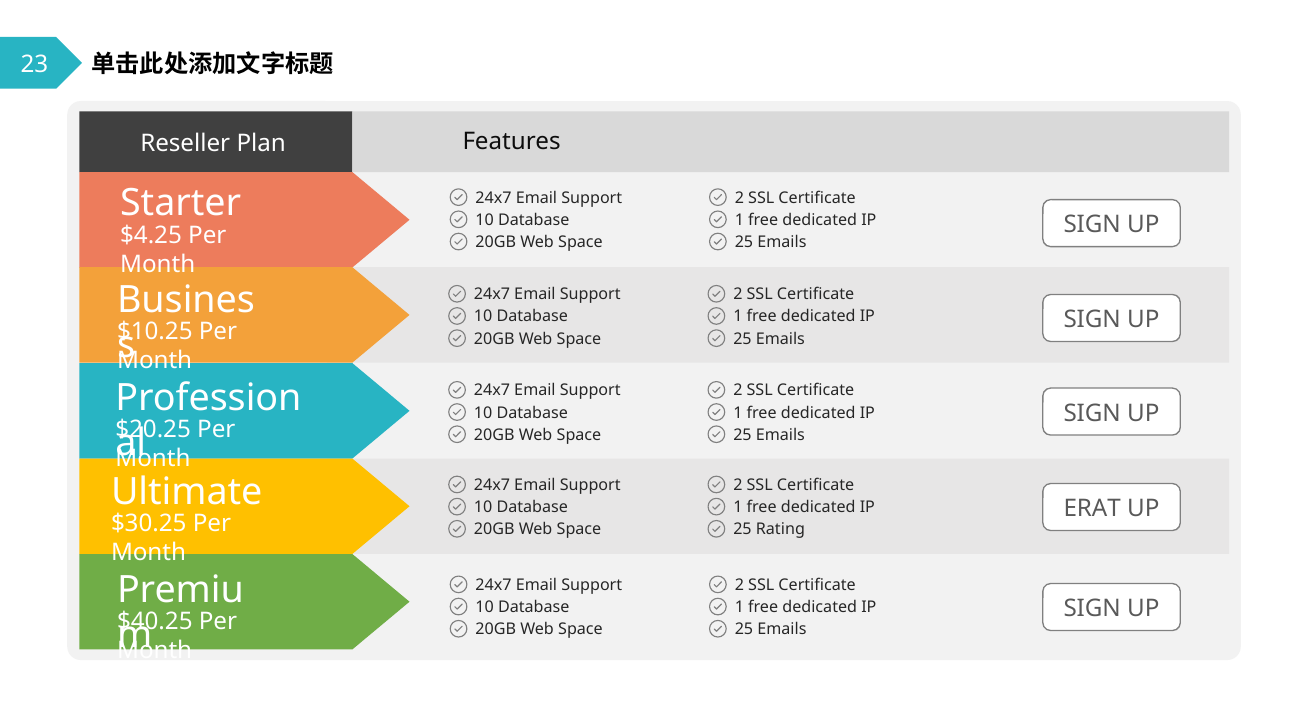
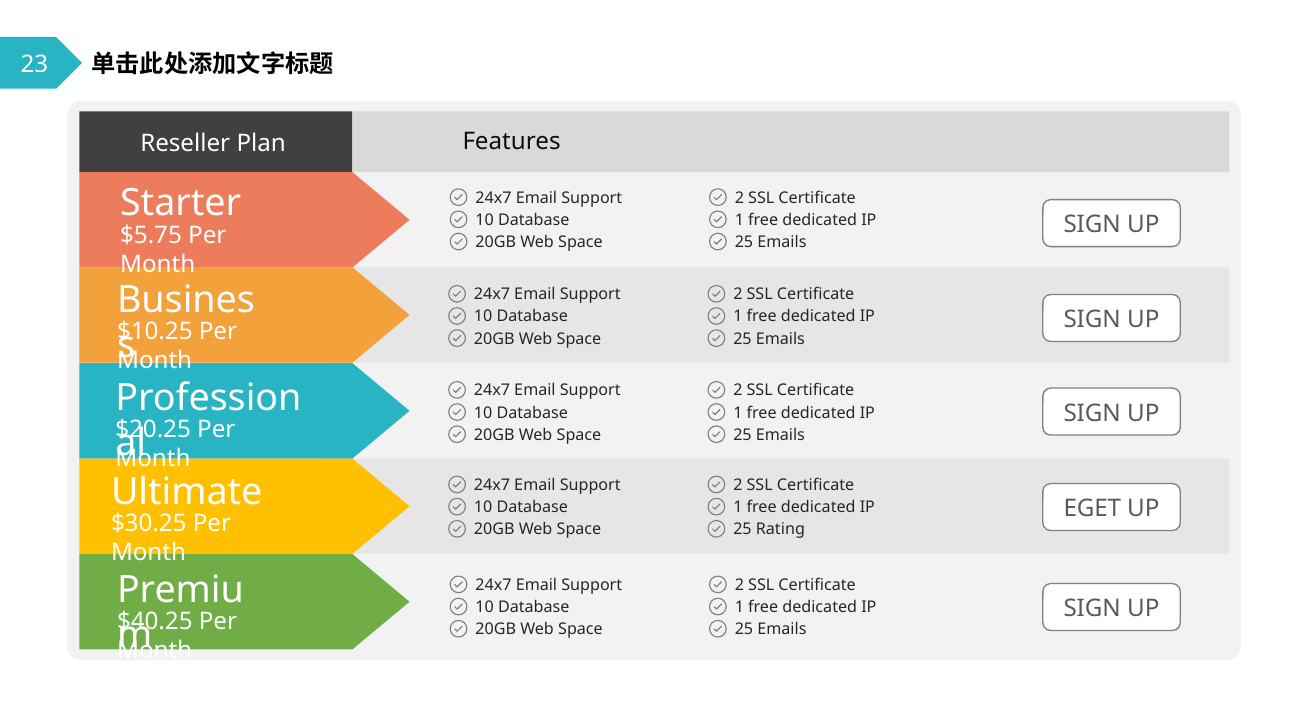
$4.25: $4.25 -> $5.75
ERAT: ERAT -> EGET
